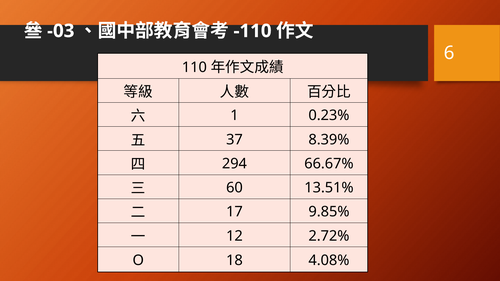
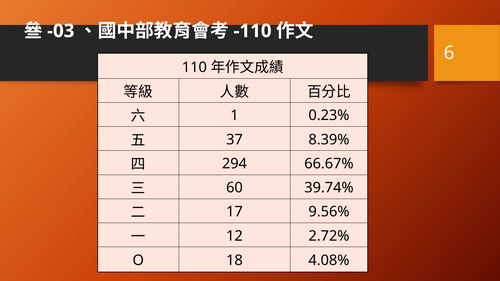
13.51%: 13.51% -> 39.74%
9.85%: 9.85% -> 9.56%
